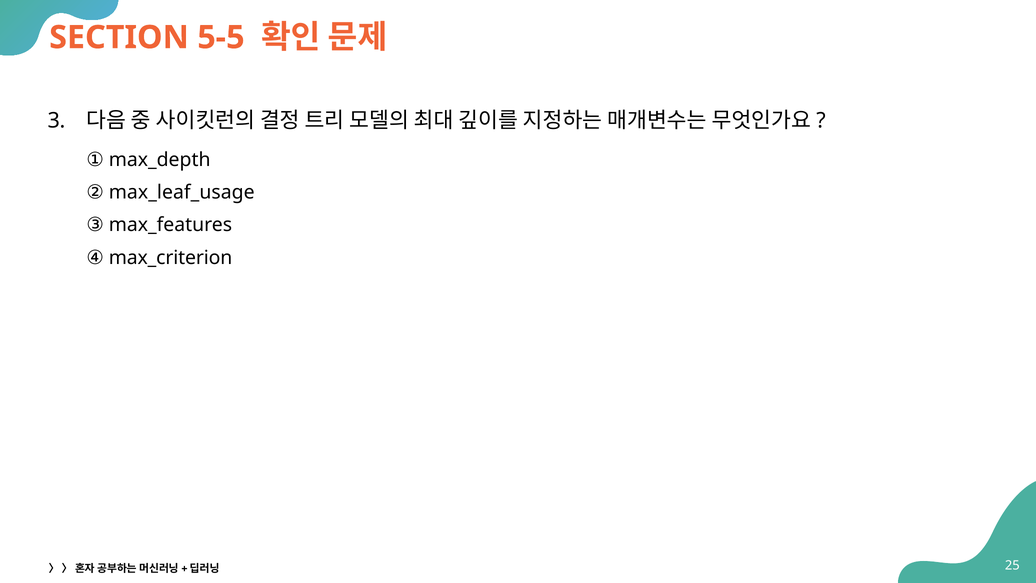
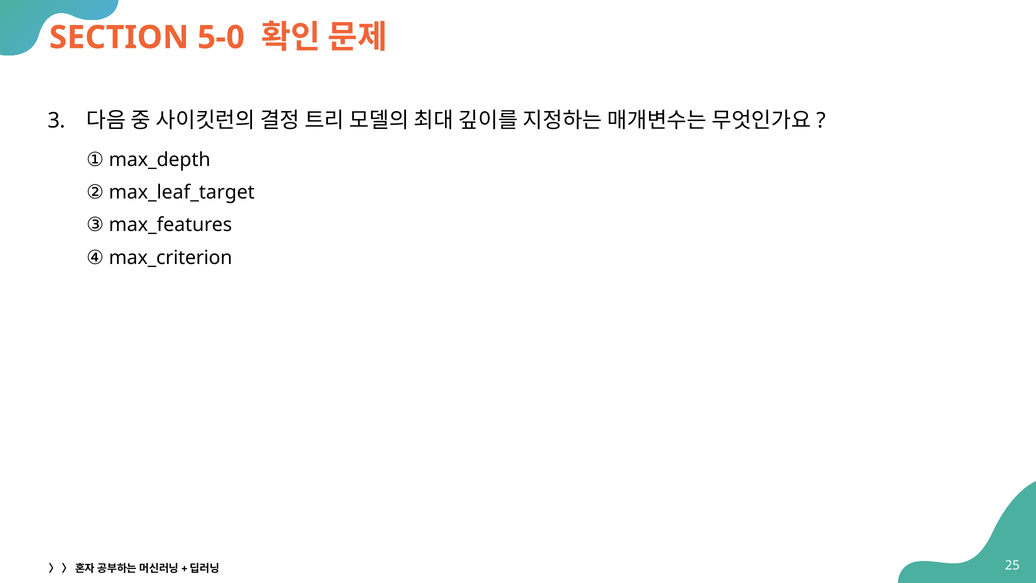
5-5: 5-5 -> 5-0
max_leaf_usage: max_leaf_usage -> max_leaf_target
